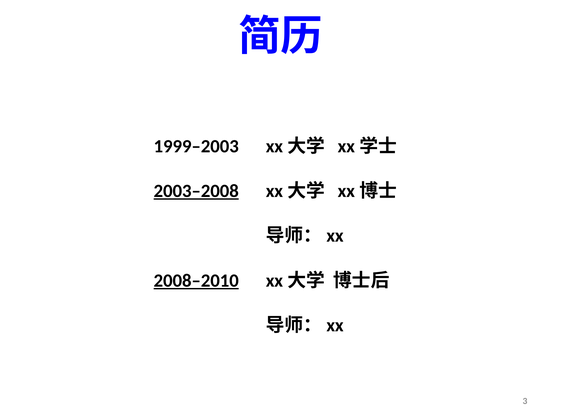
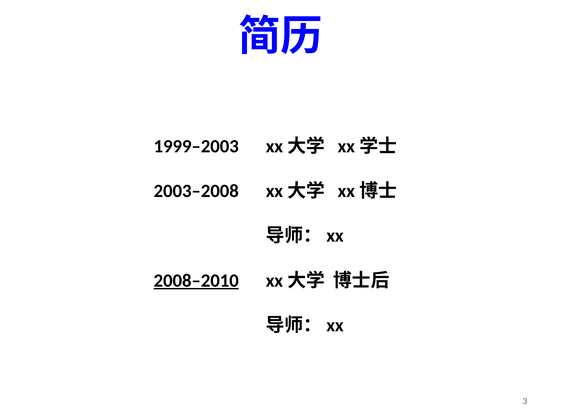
2003–2008 underline: present -> none
